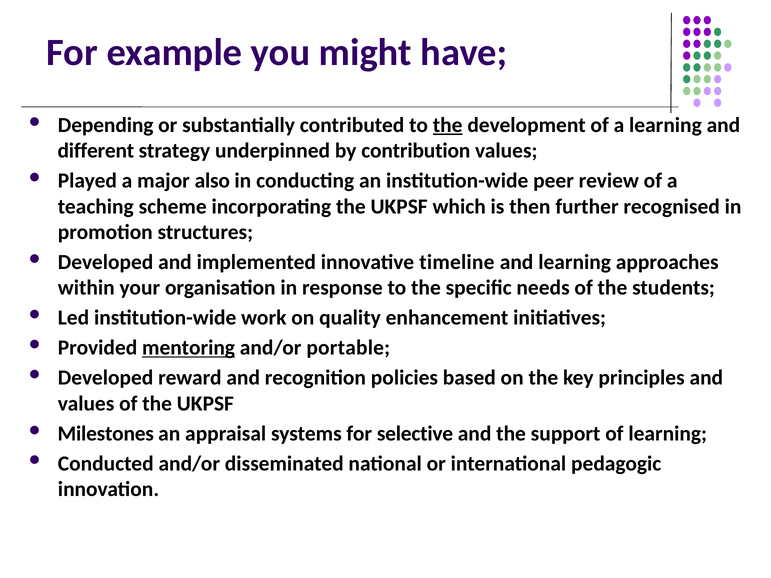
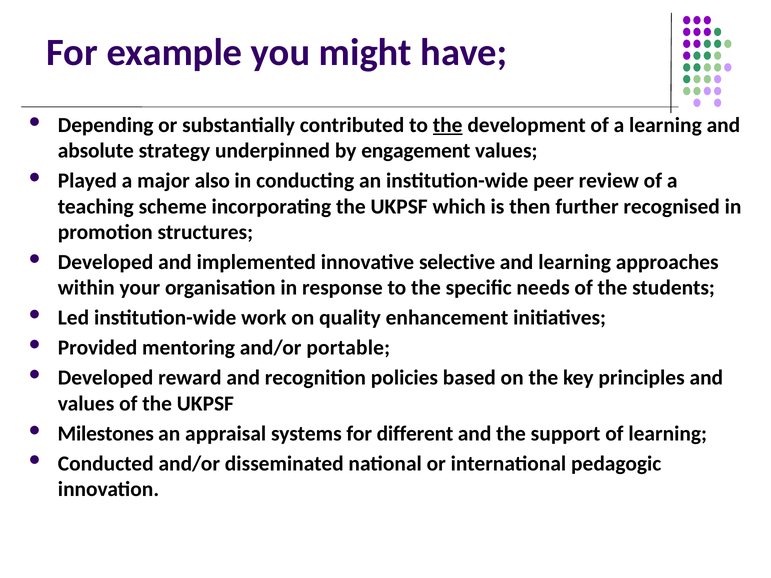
different: different -> absolute
contribution: contribution -> engagement
timeline: timeline -> selective
mentoring underline: present -> none
selective: selective -> different
